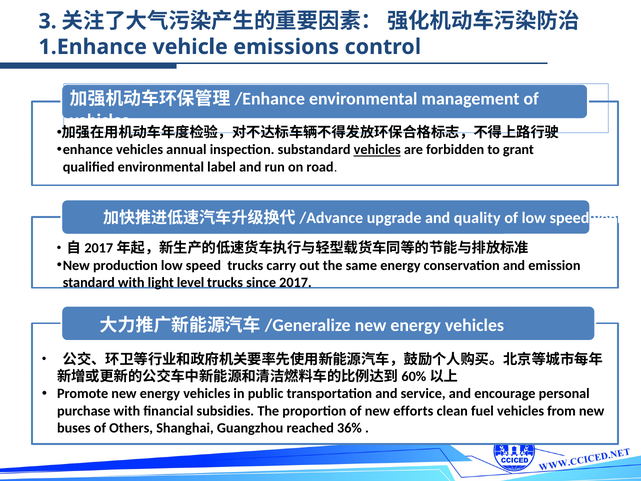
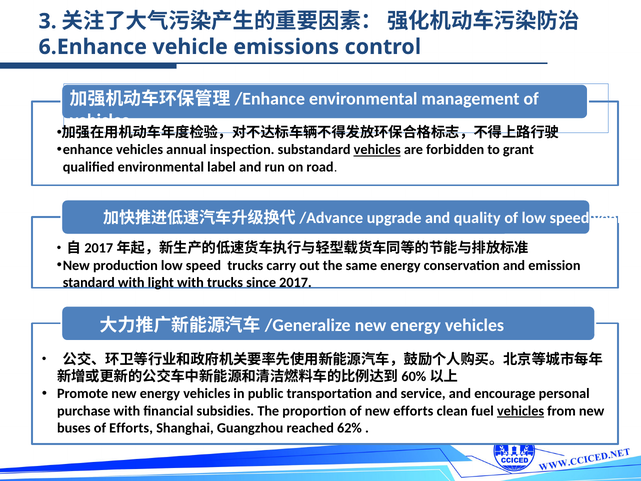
1.Enhance: 1.Enhance -> 6.Enhance
light level: level -> with
vehicles at (521, 411) underline: none -> present
of Others: Others -> Efforts
36%: 36% -> 62%
